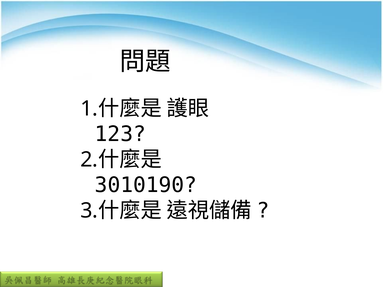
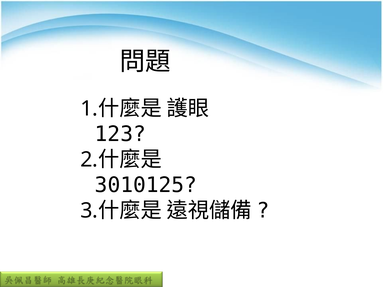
3010190: 3010190 -> 3010125
